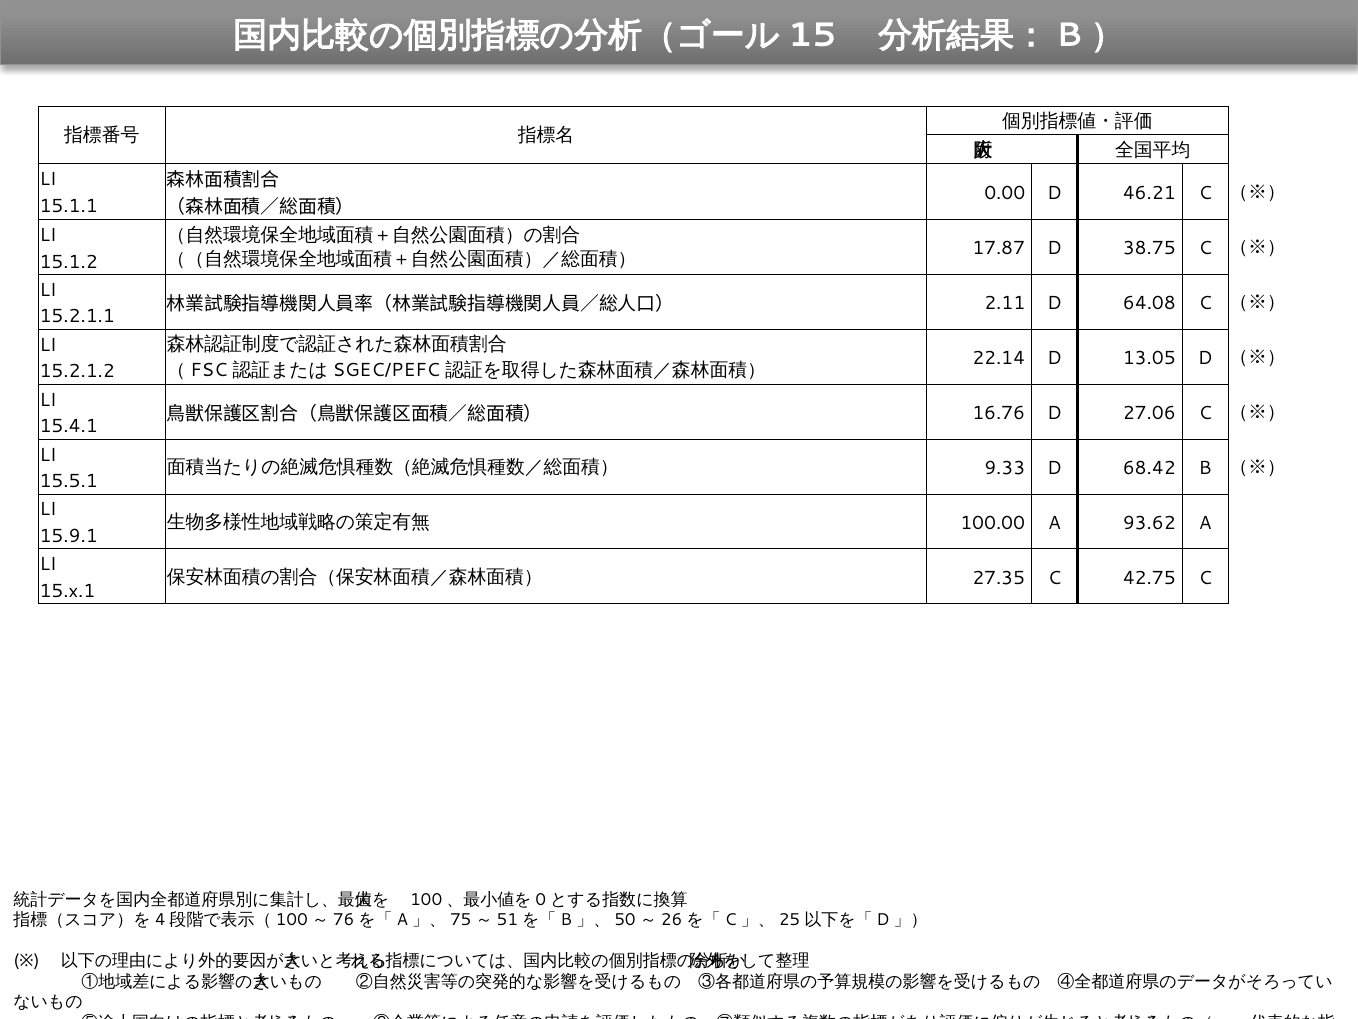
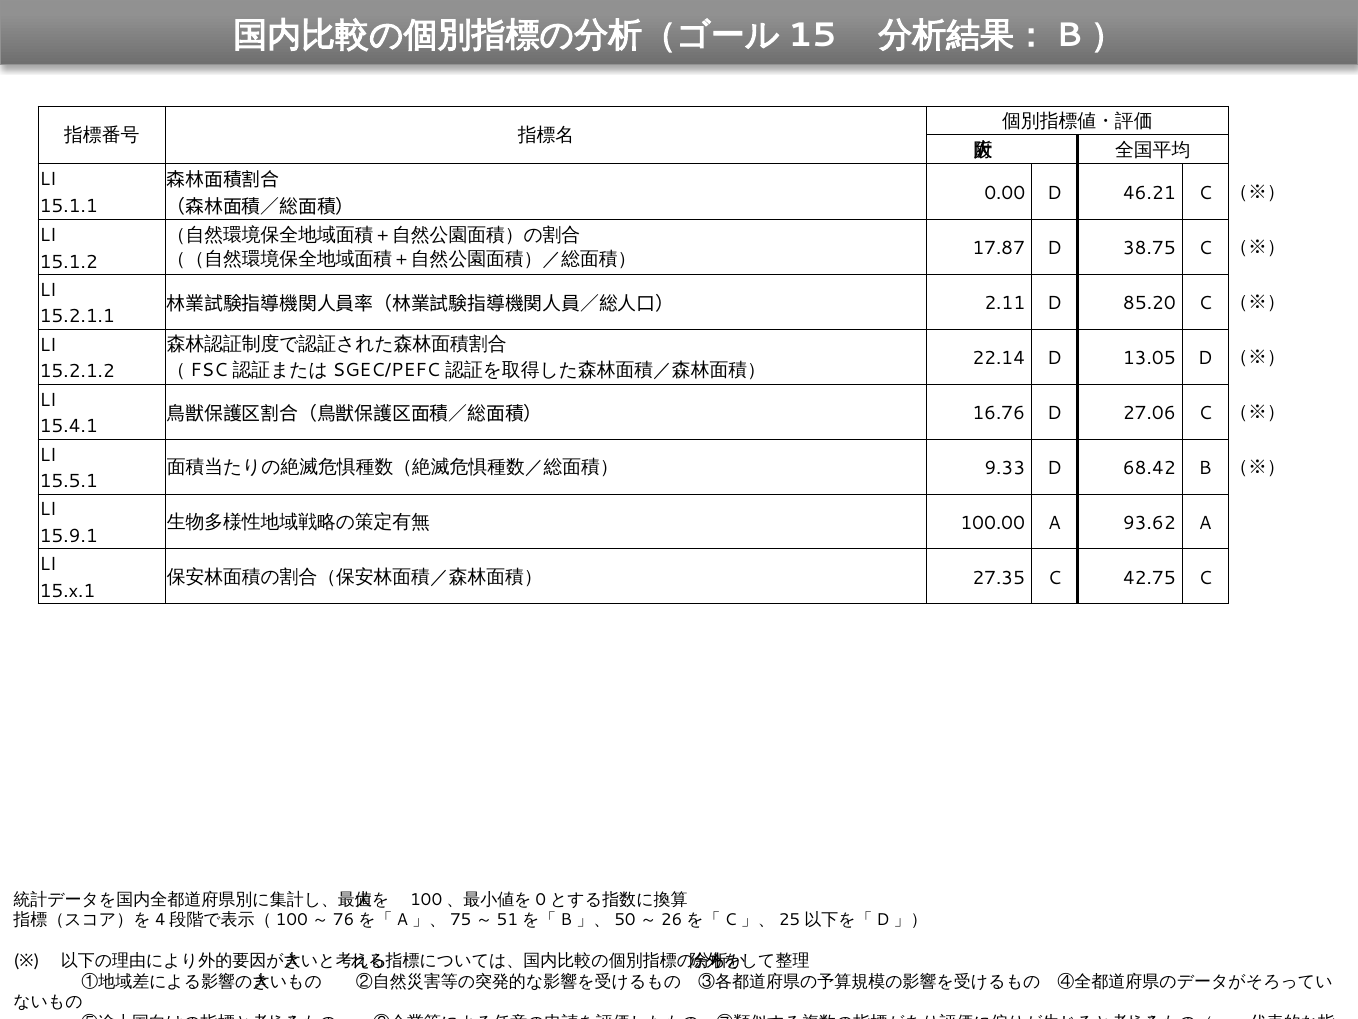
64.08: 64.08 -> 85.20
